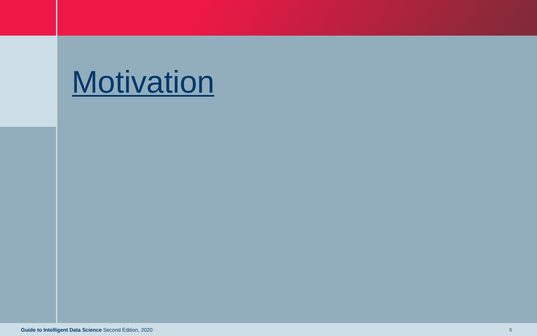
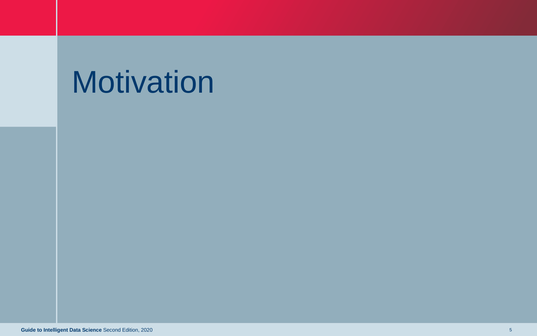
Motivation underline: present -> none
